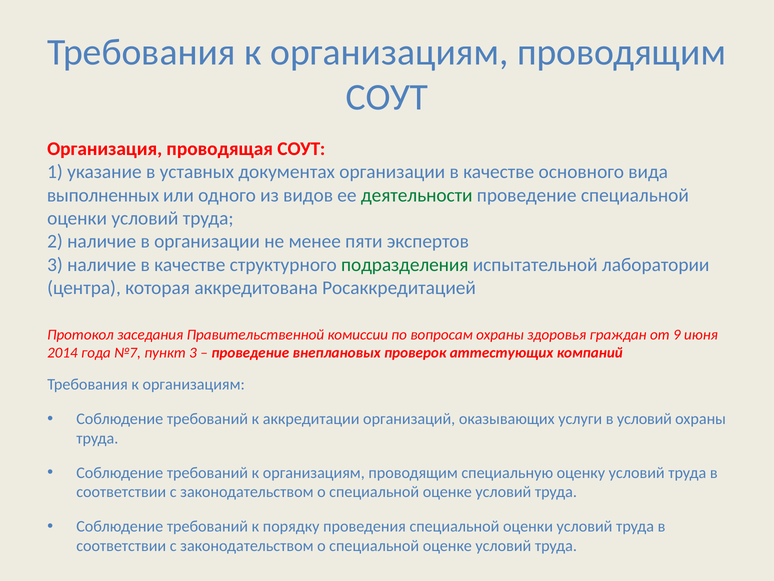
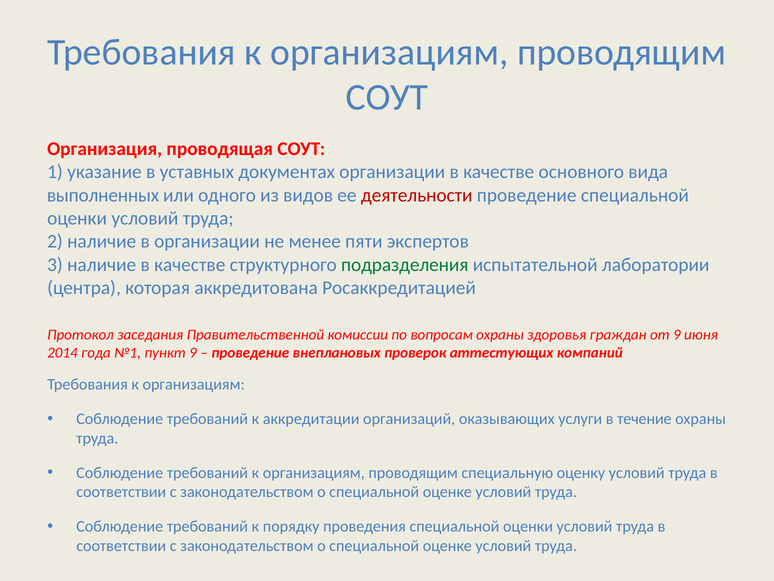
деятельности colour: green -> red
№7: №7 -> №1
пункт 3: 3 -> 9
в условий: условий -> течение
